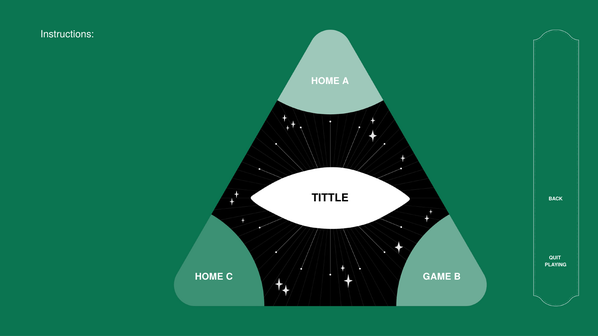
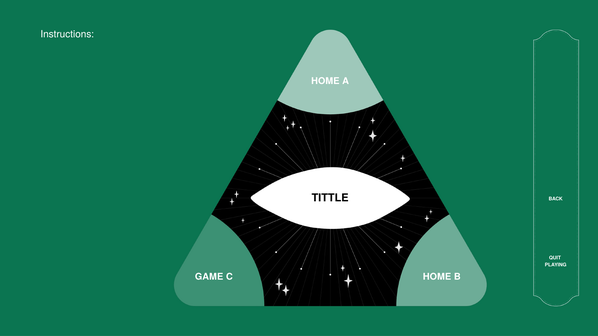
HOME at (209, 277): HOME -> GAME
C GAME: GAME -> HOME
